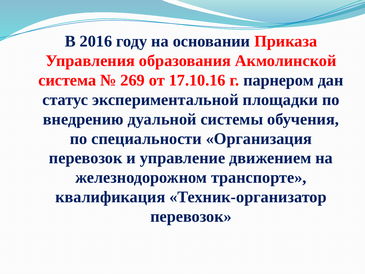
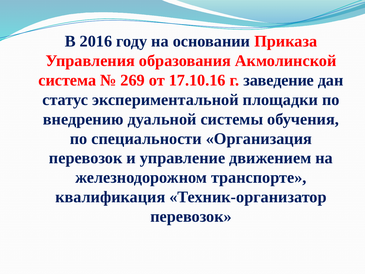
парнером: парнером -> заведение
